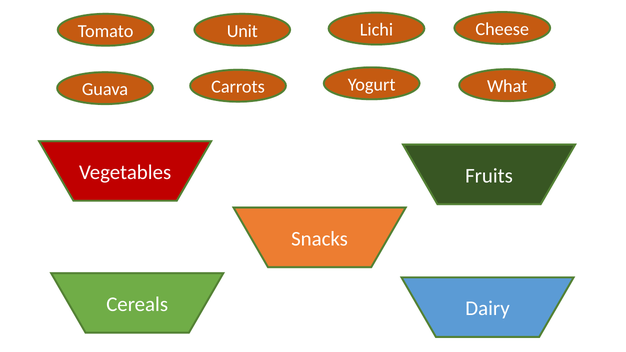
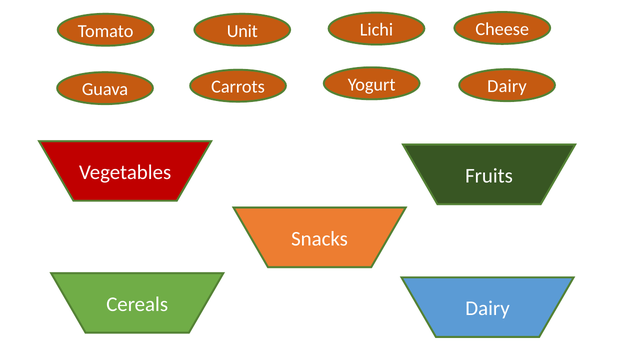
Yogurt What: What -> Dairy
